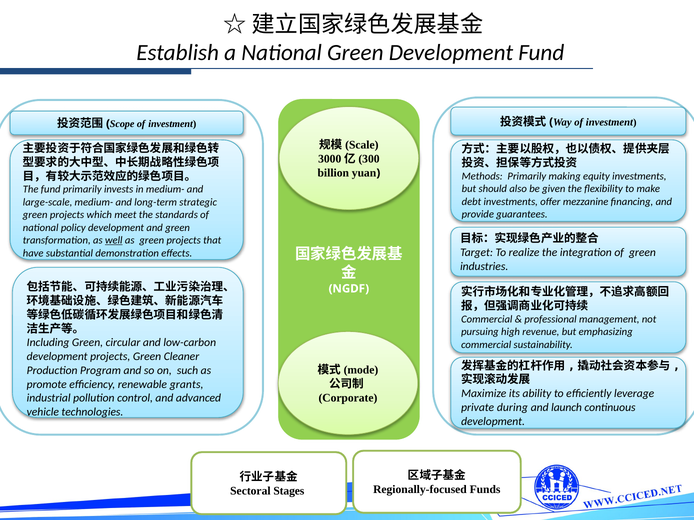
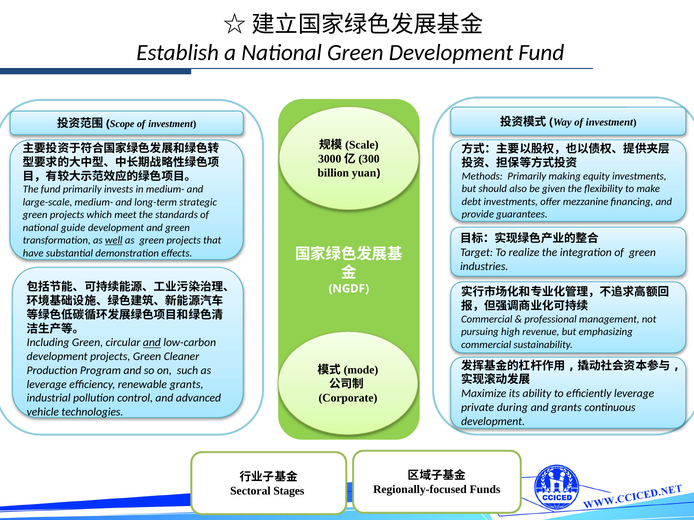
policy: policy -> guide
and at (152, 343) underline: none -> present
promote at (47, 385): promote -> leverage
and launch: launch -> grants
